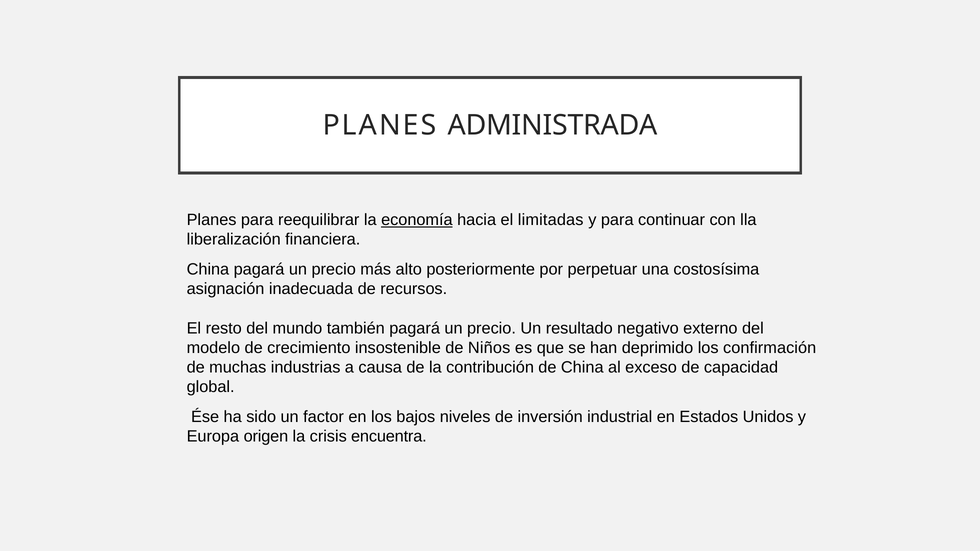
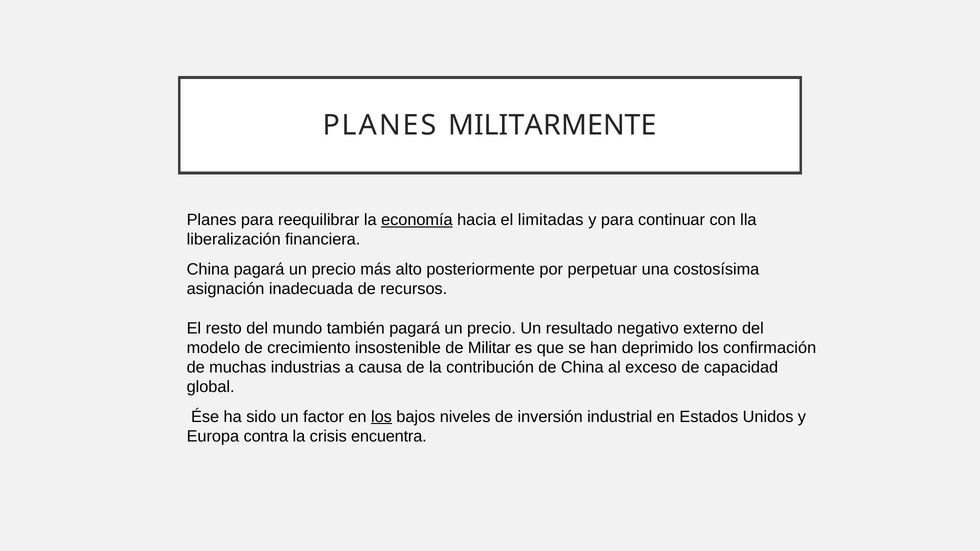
ADMINISTRADA: ADMINISTRADA -> MILITARMENTE
Niños: Niños -> Militar
los at (381, 417) underline: none -> present
origen: origen -> contra
